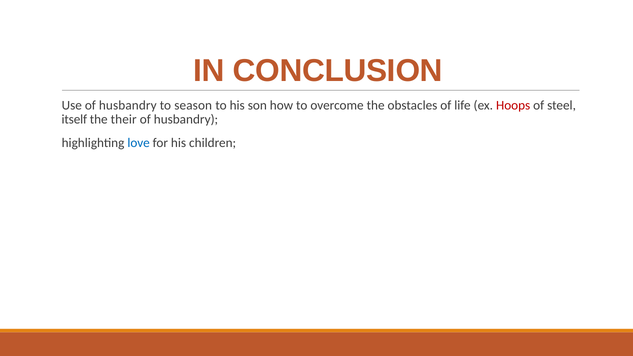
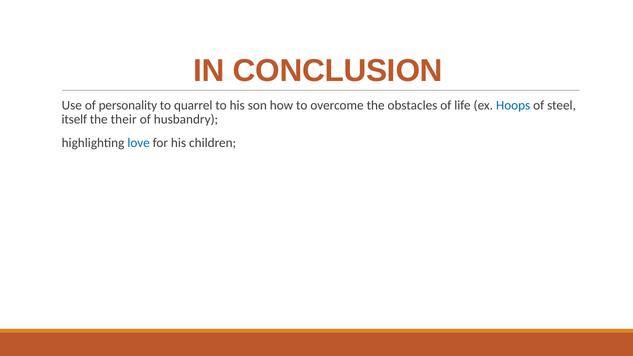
Use of husbandry: husbandry -> personality
season: season -> quarrel
Hoops colour: red -> blue
